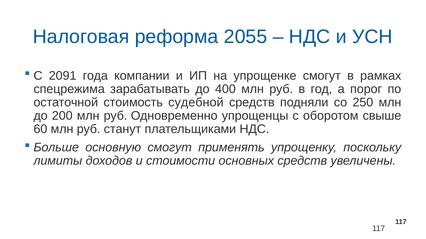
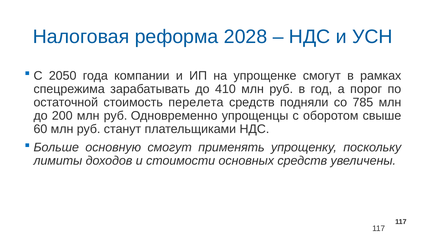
2055: 2055 -> 2028
2091: 2091 -> 2050
400: 400 -> 410
судебной: судебной -> перелета
250: 250 -> 785
